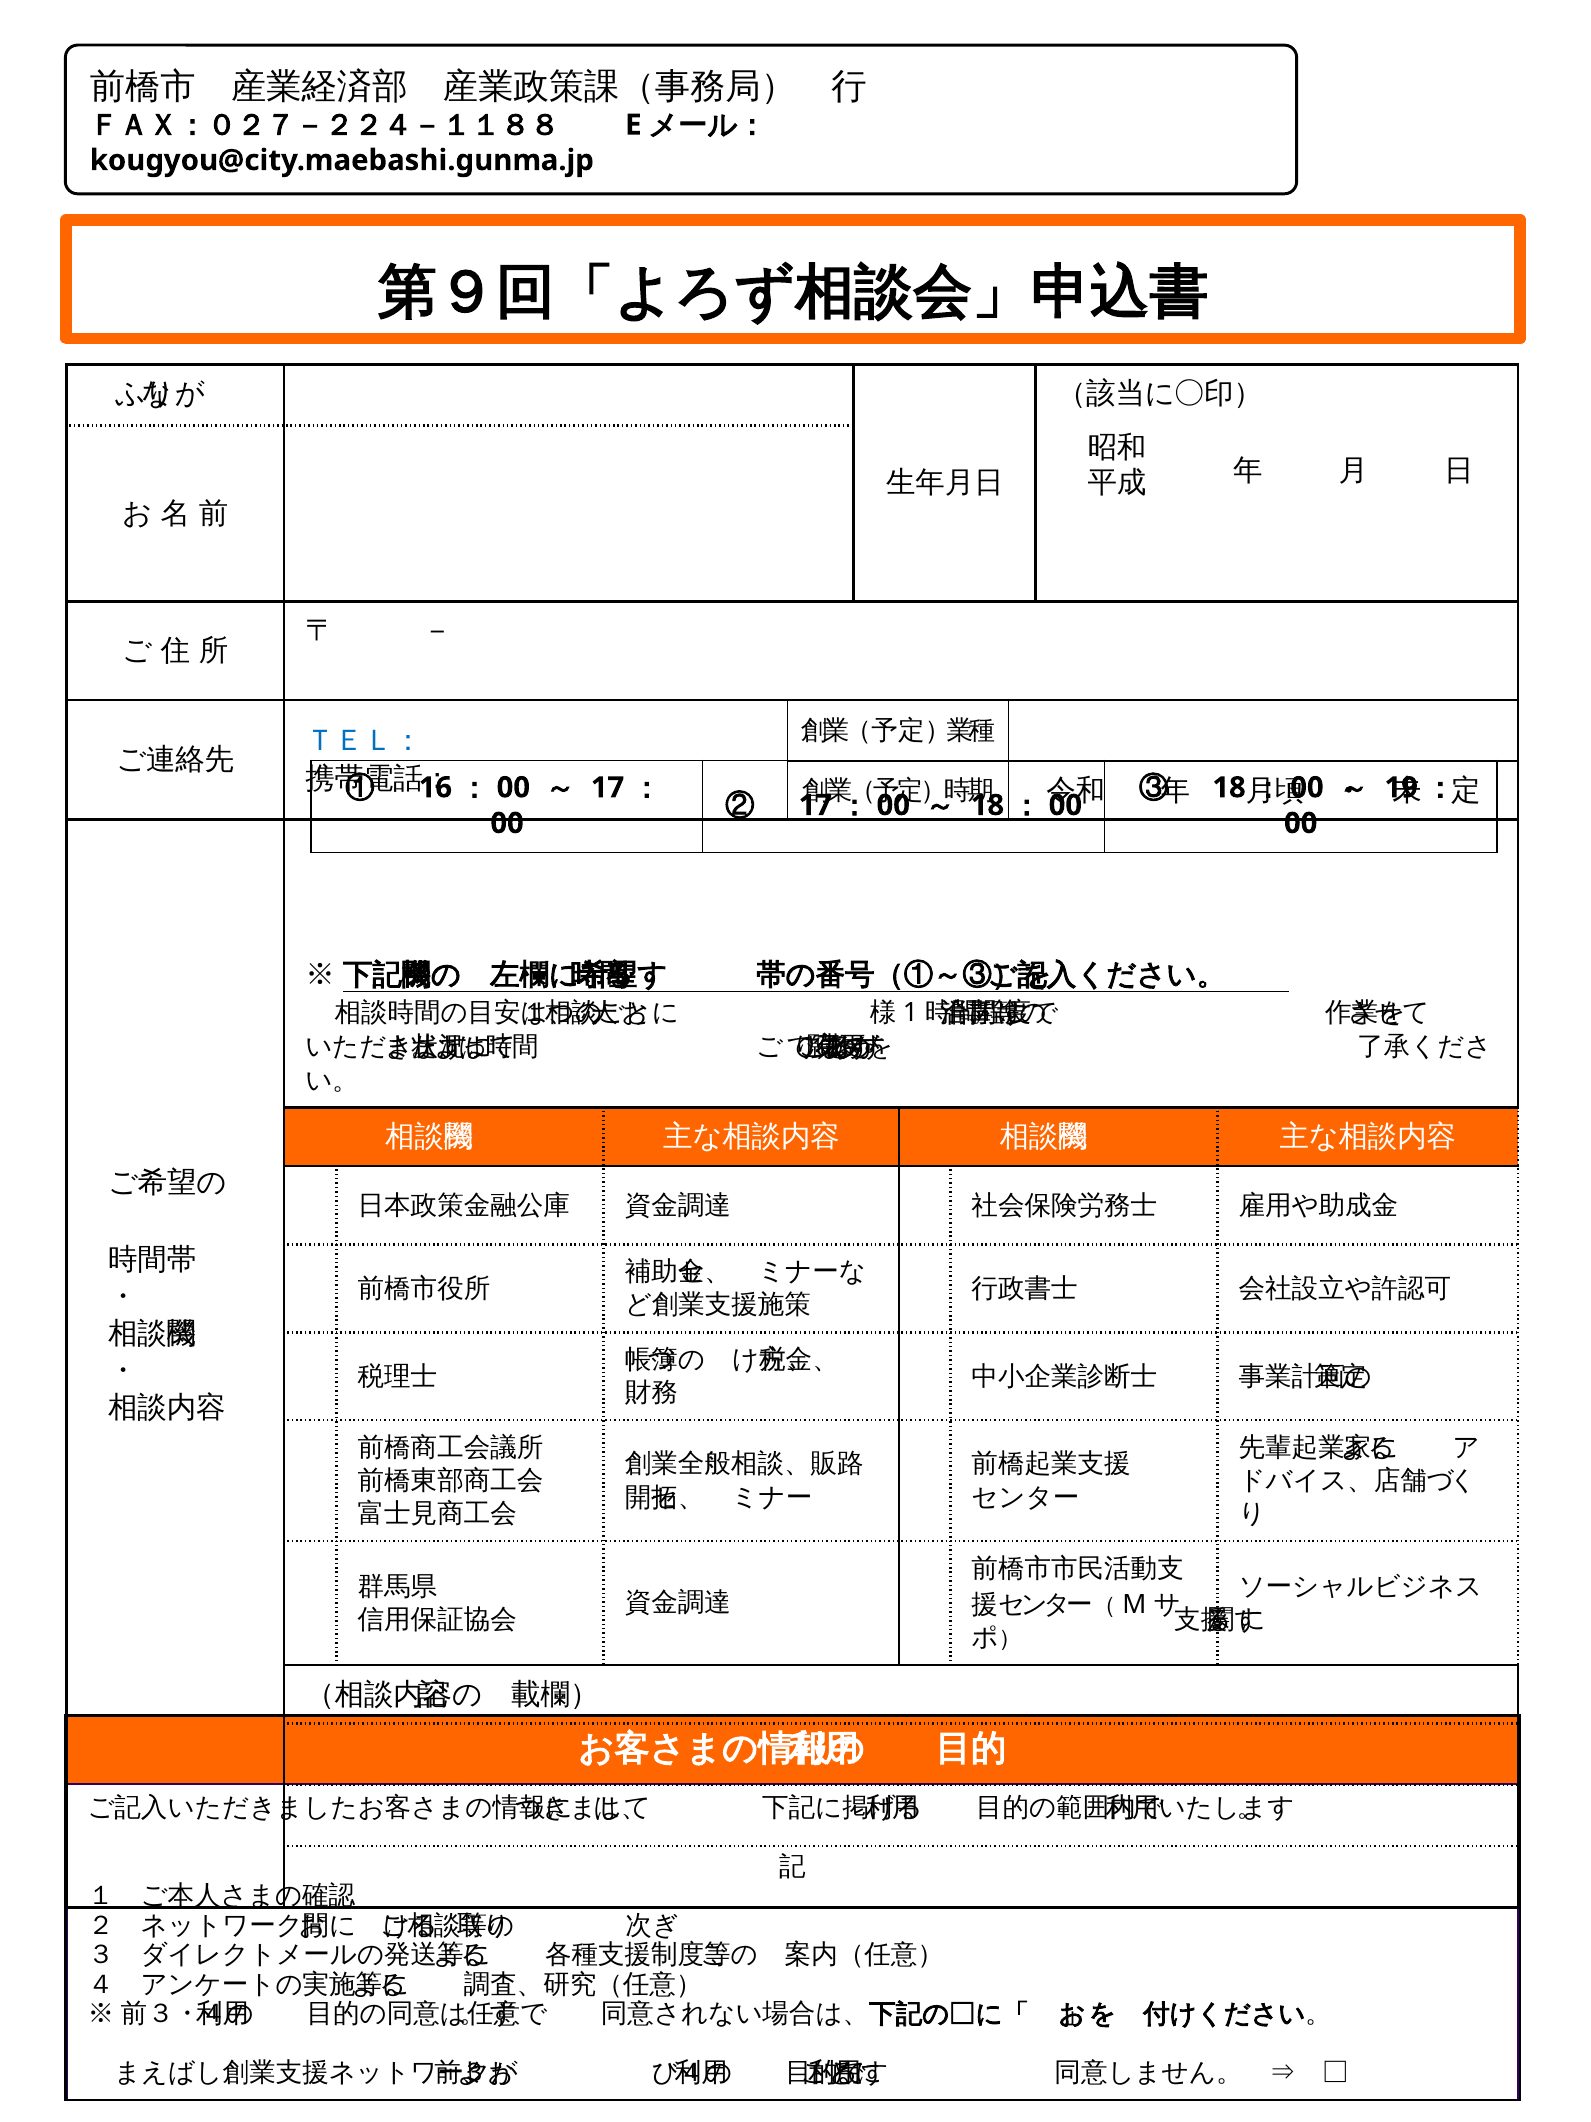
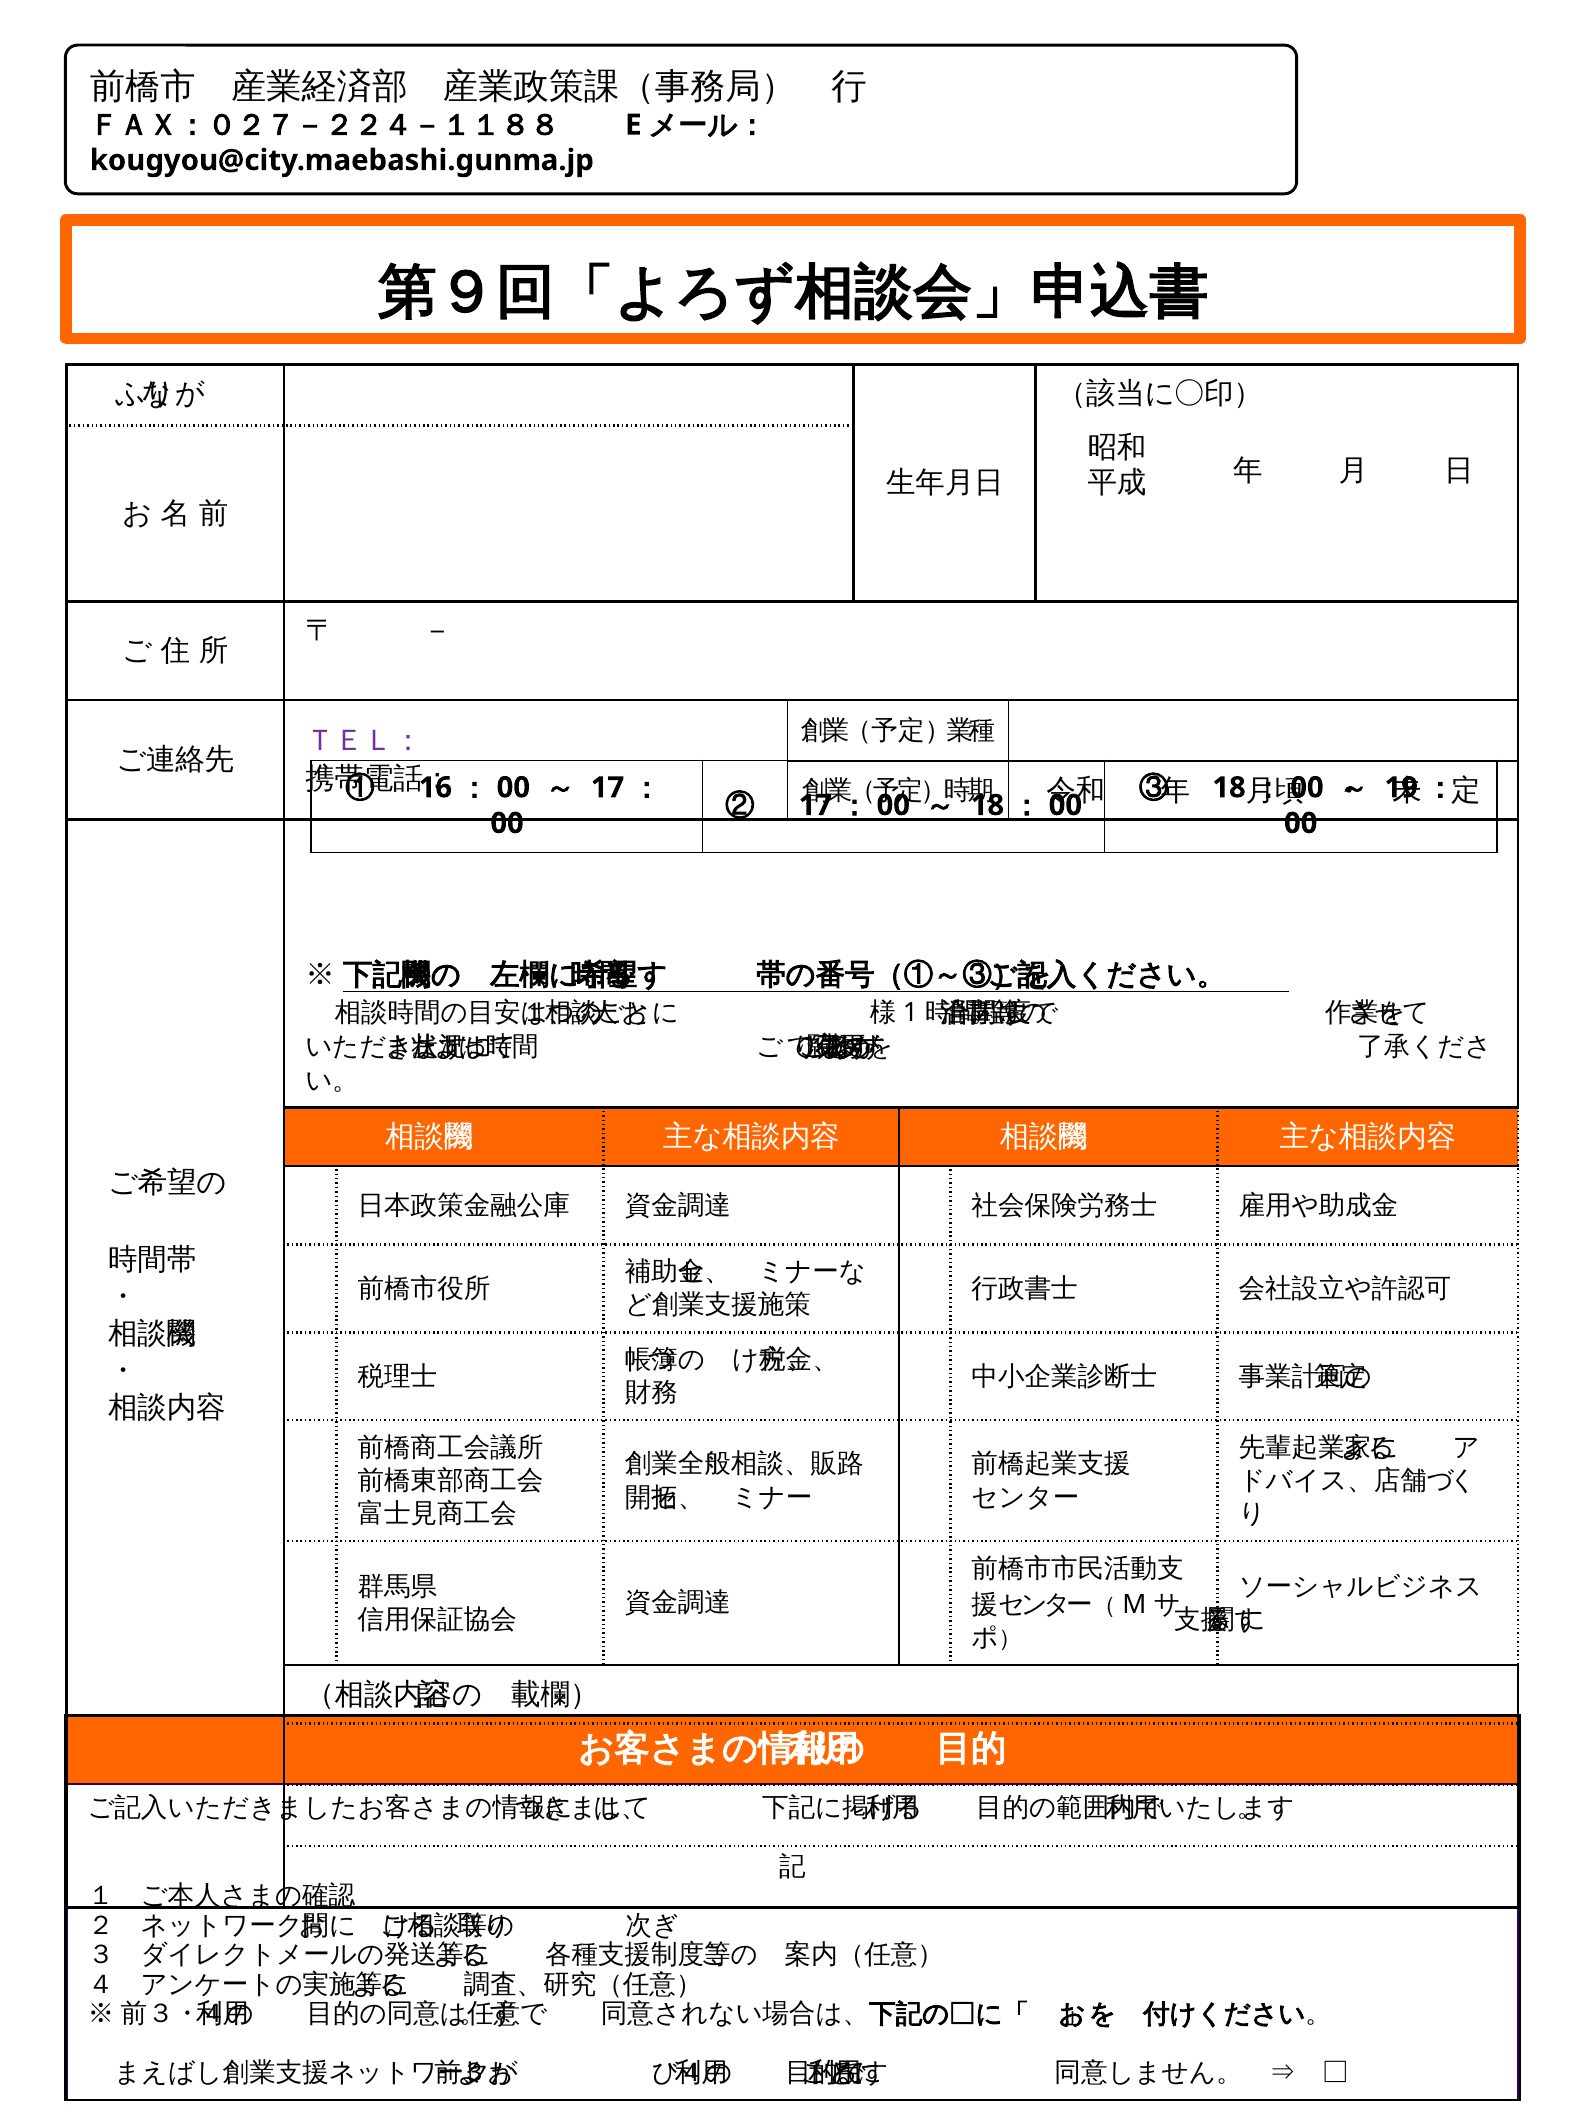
ＴＥＬ： colour: blue -> purple
